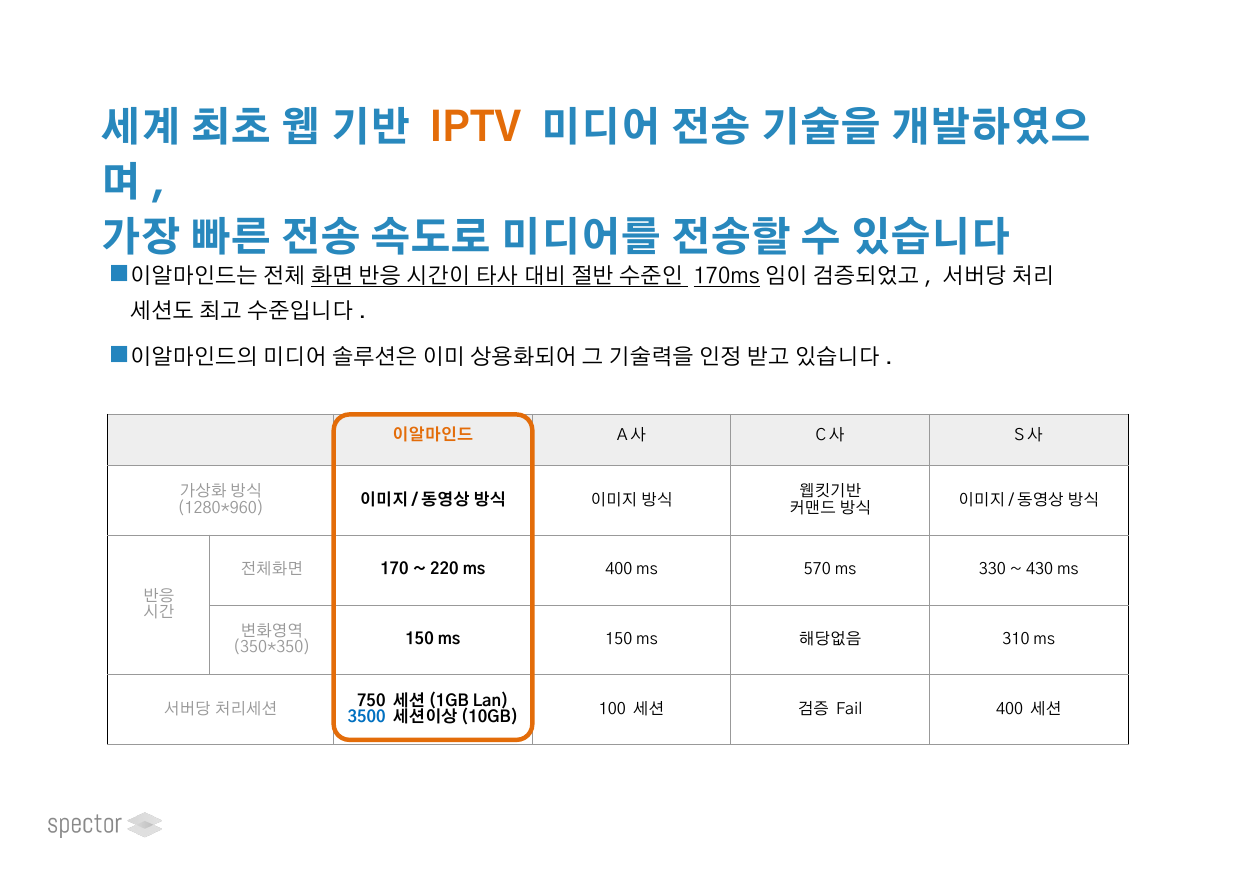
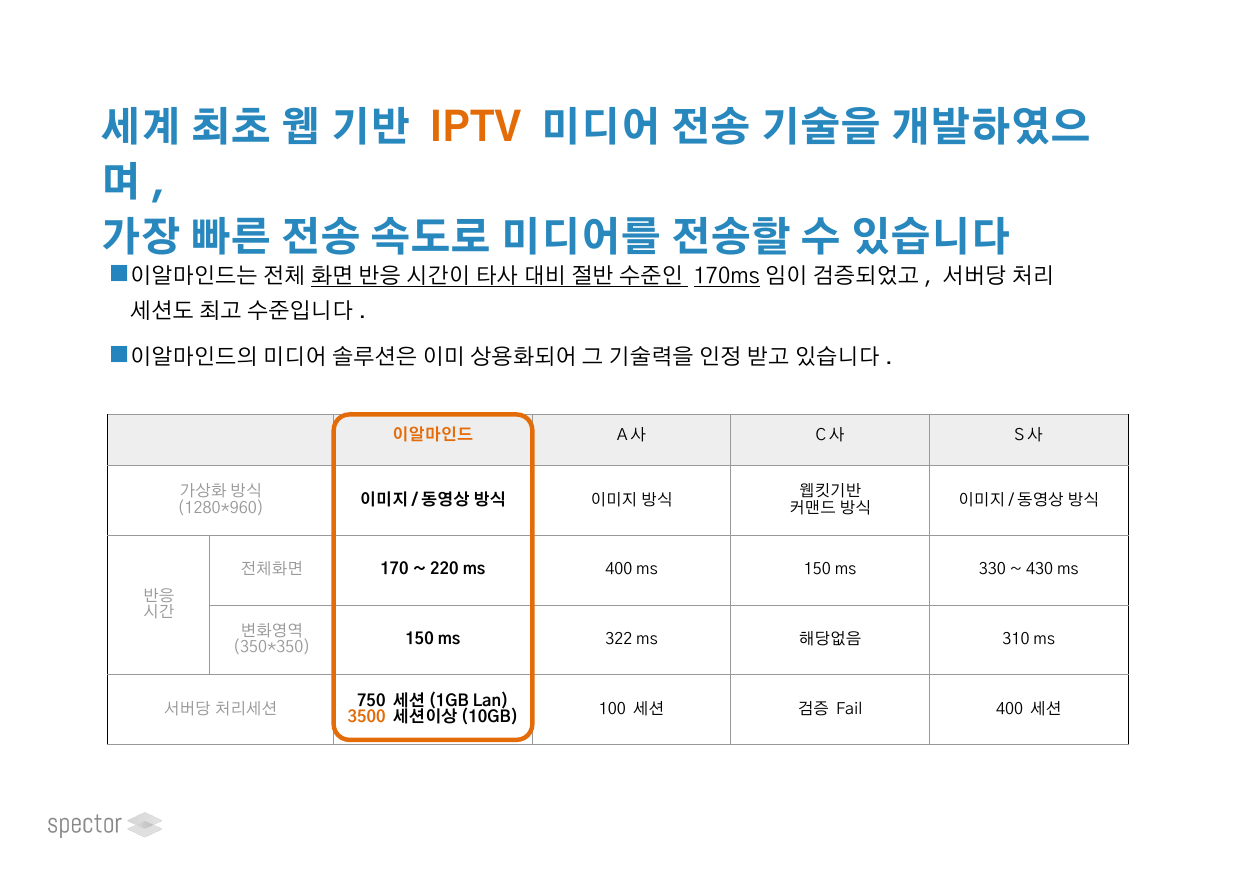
ms 570: 570 -> 150
ms 150: 150 -> 322
3500 colour: blue -> orange
